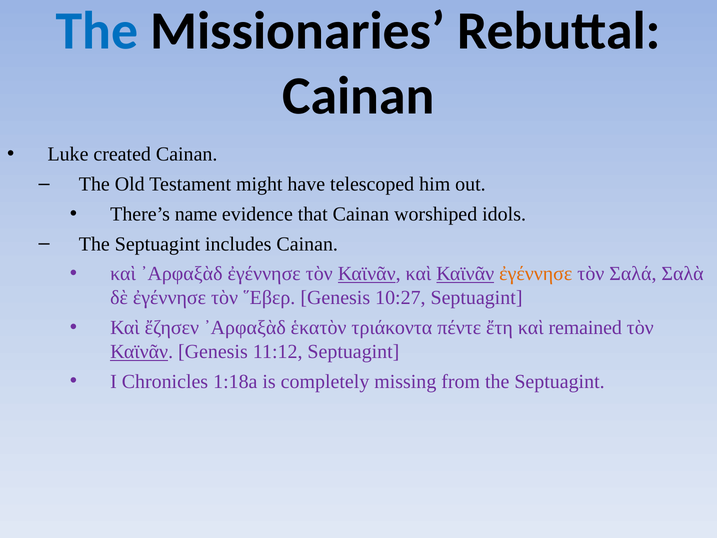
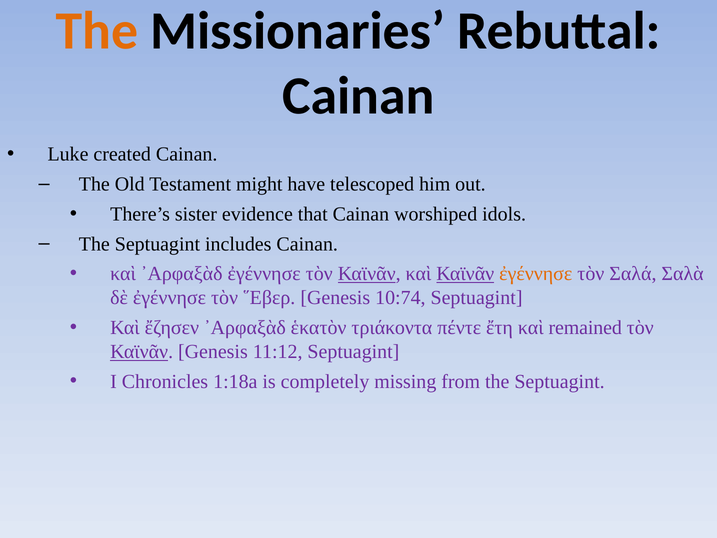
The at (97, 31) colour: blue -> orange
name: name -> sister
10:27: 10:27 -> 10:74
